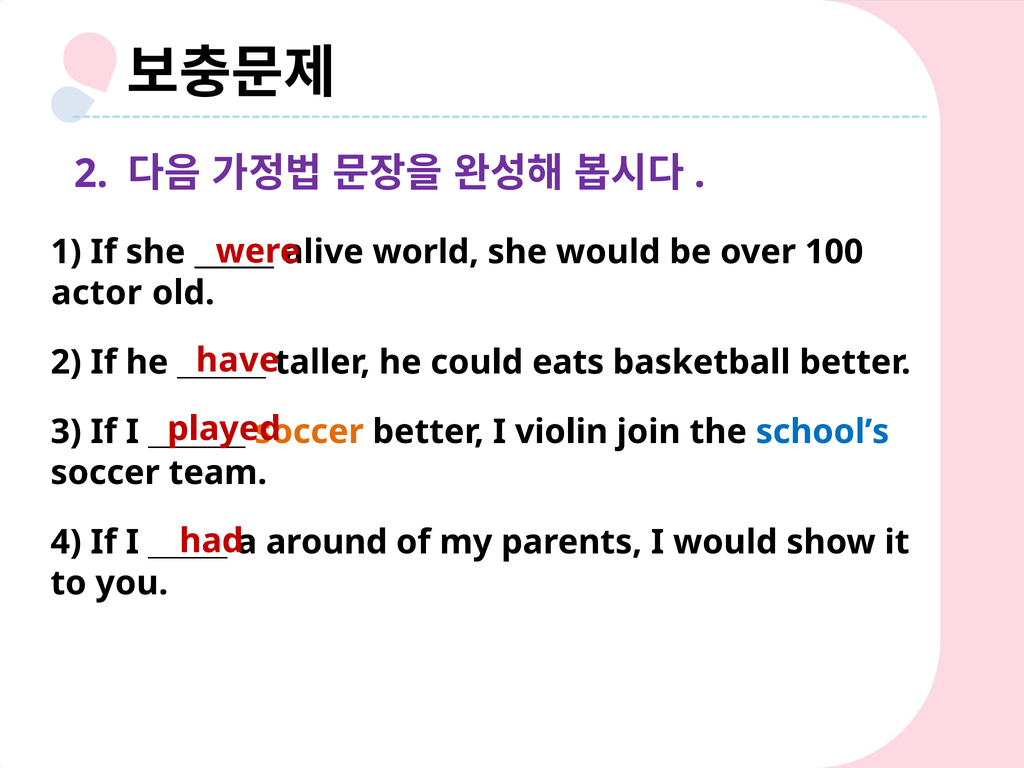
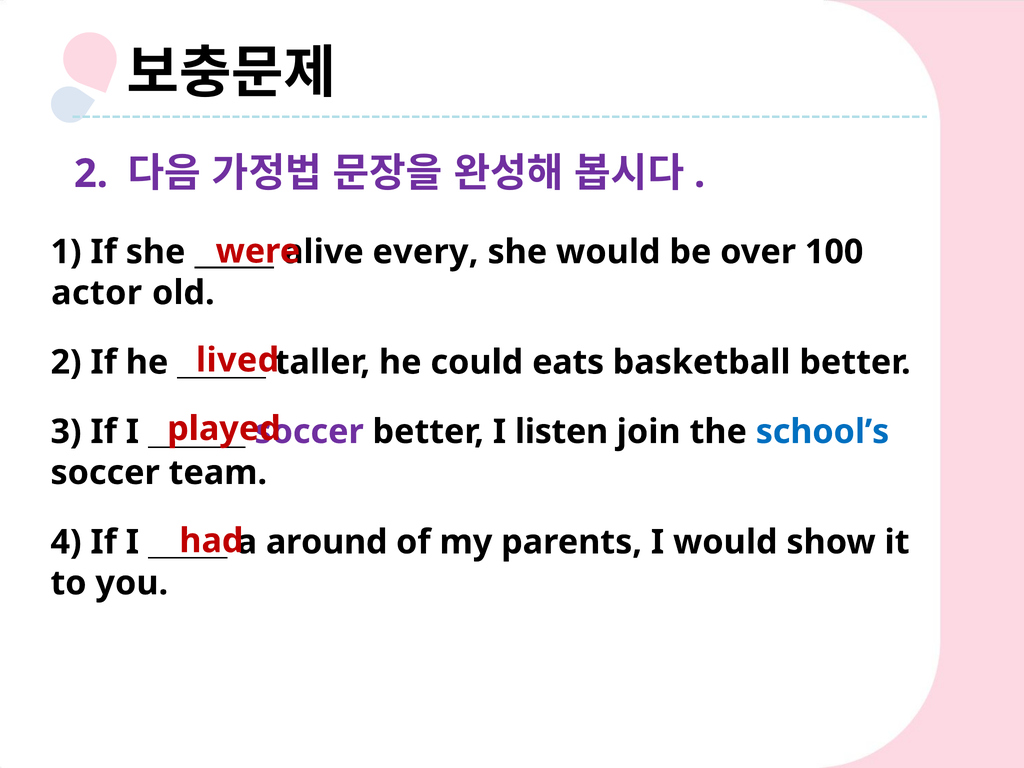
world: world -> every
have: have -> lived
soccer at (309, 432) colour: orange -> purple
violin: violin -> listen
